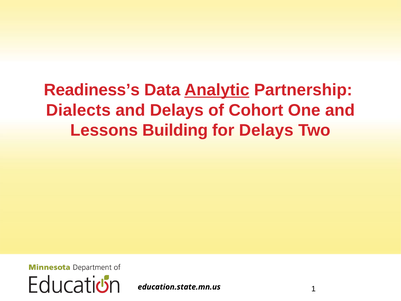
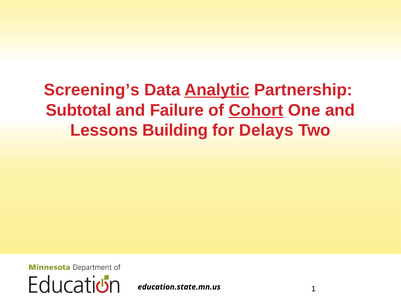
Readiness’s: Readiness’s -> Screening’s
Dialects: Dialects -> Subtotal
and Delays: Delays -> Failure
Cohort underline: none -> present
